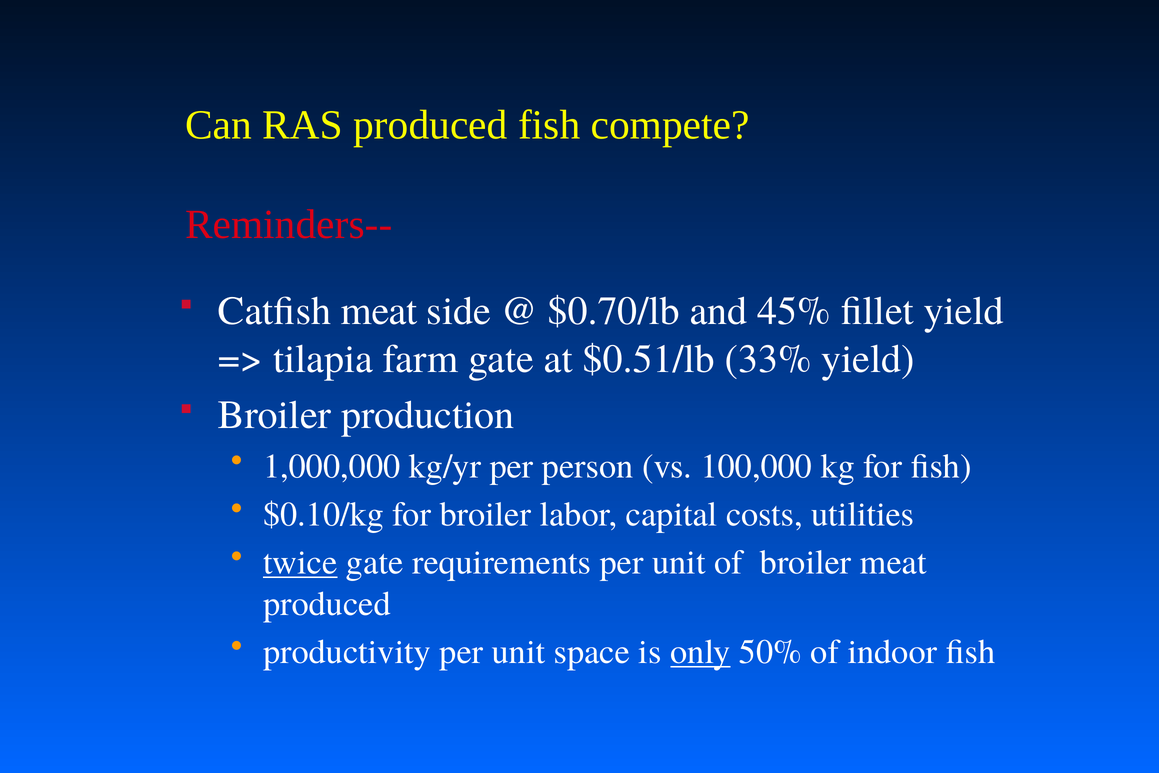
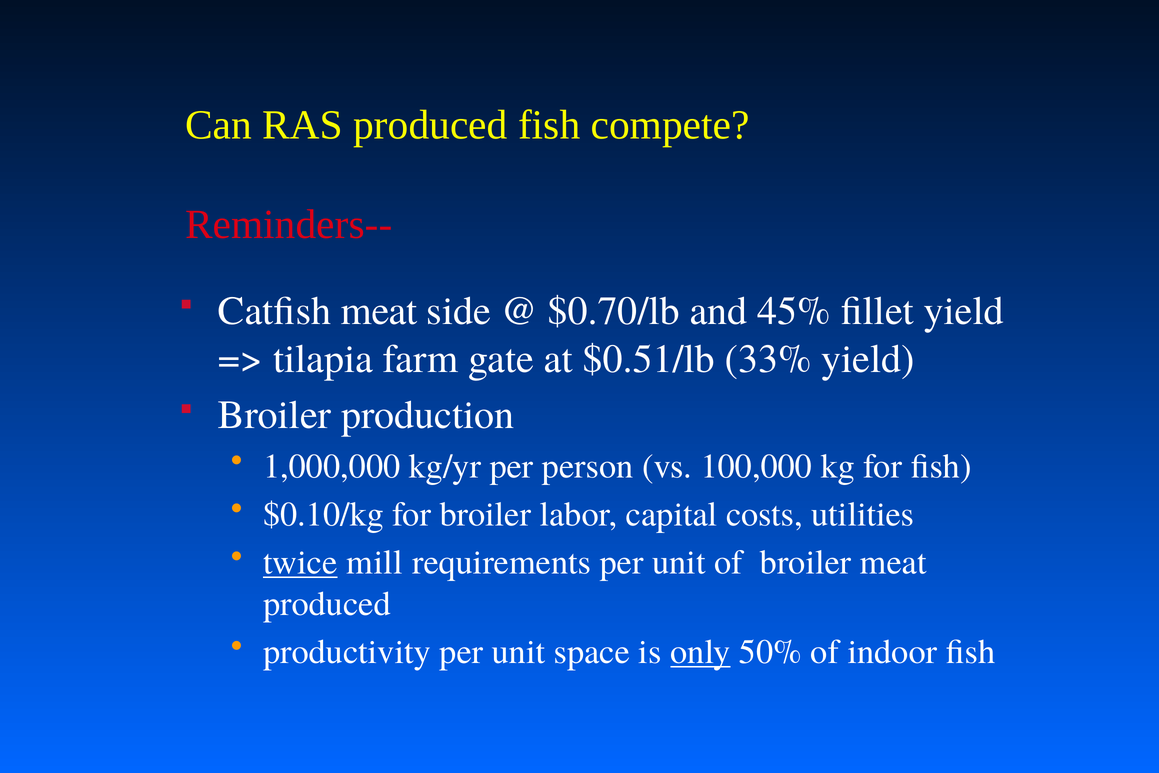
twice gate: gate -> mill
